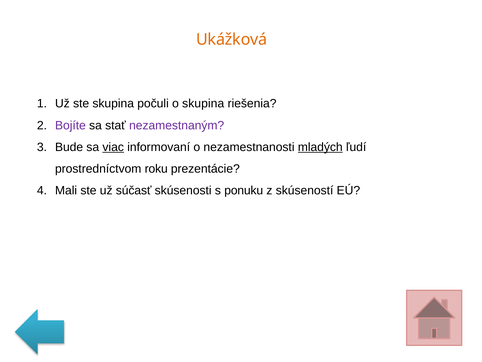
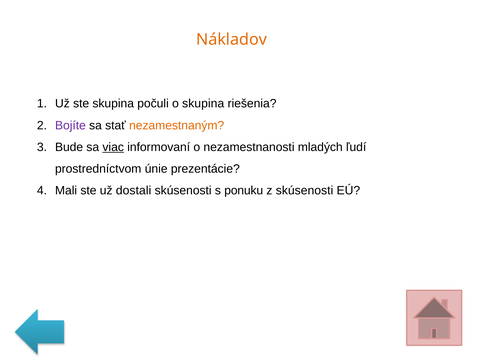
Ukážková: Ukážková -> Nákladov
nezamestnaným colour: purple -> orange
mladých underline: present -> none
roku: roku -> únie
súčasť: súčasť -> dostali
z skúseností: skúseností -> skúsenosti
